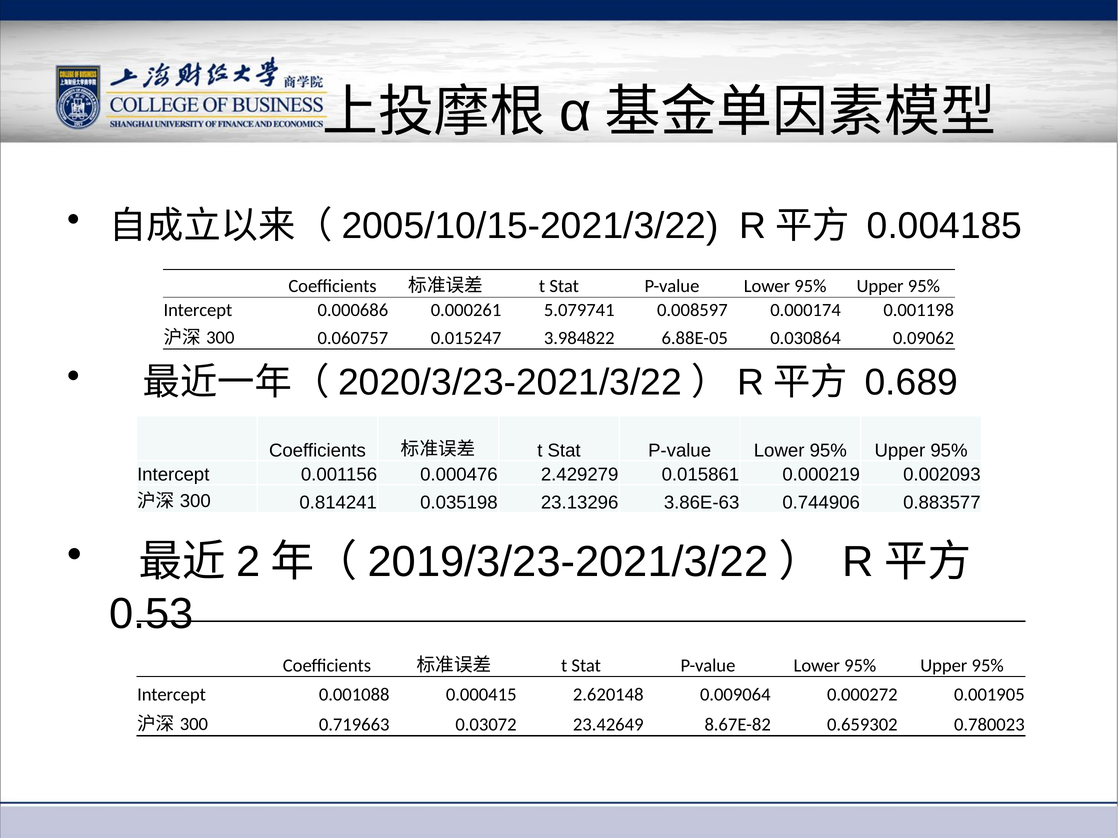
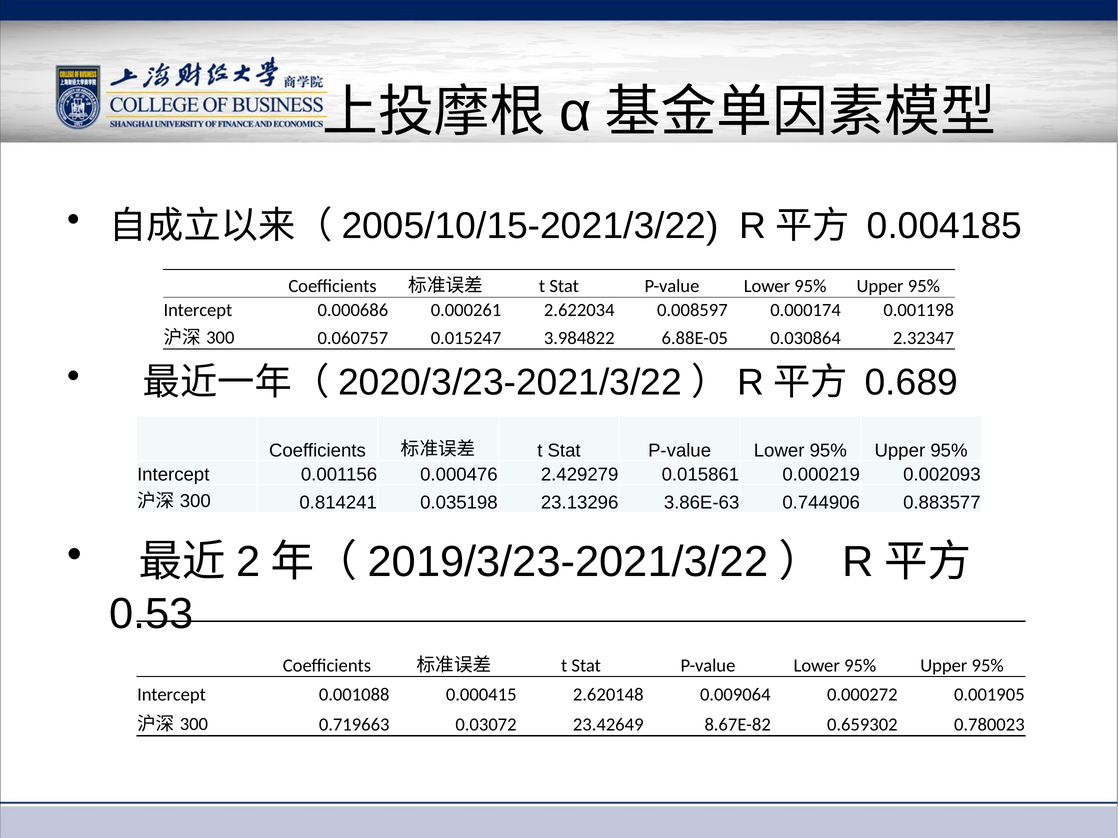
5.079741: 5.079741 -> 2.622034
0.09062: 0.09062 -> 2.32347
